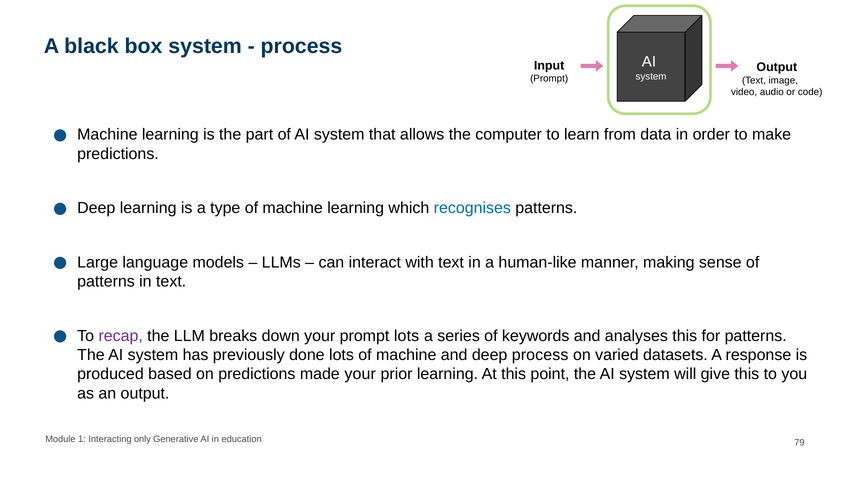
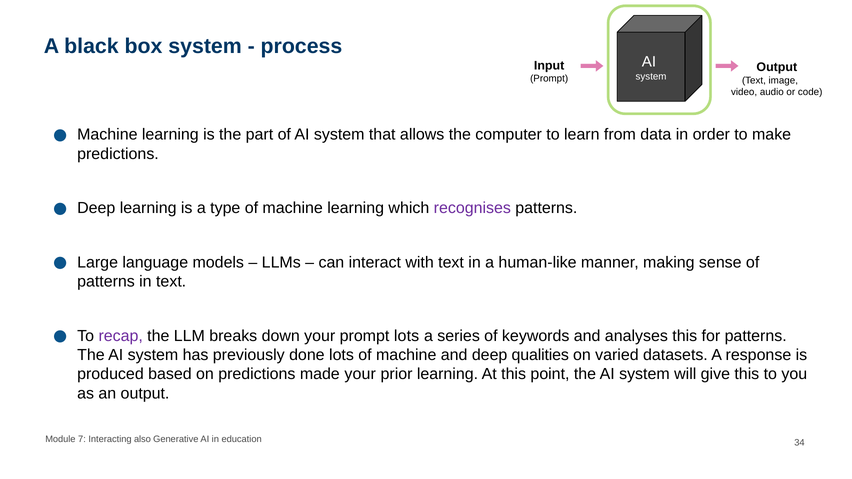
recognises colour: blue -> purple
deep process: process -> qualities
1: 1 -> 7
only: only -> also
79: 79 -> 34
